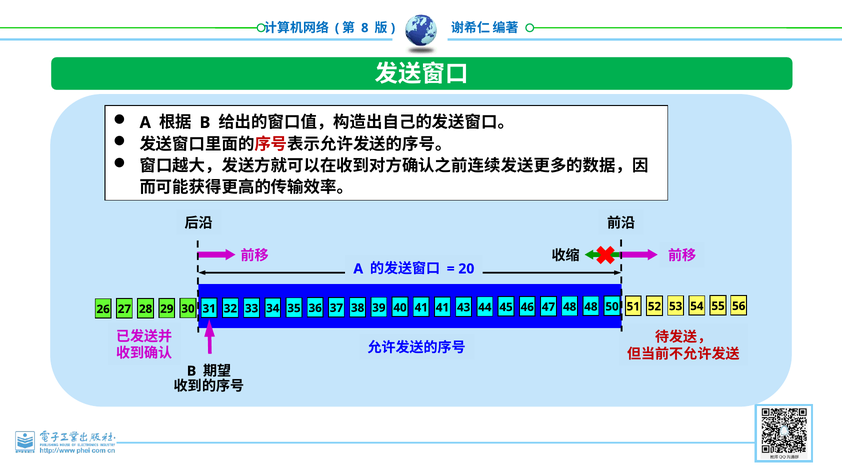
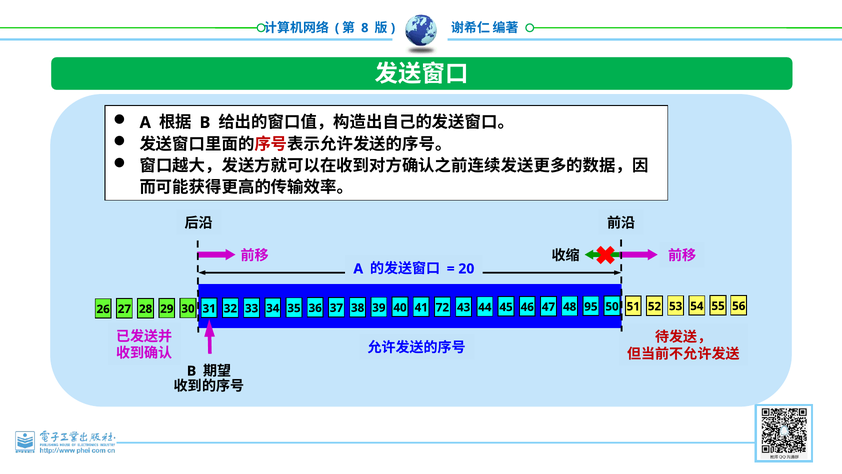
41 41: 41 -> 72
48 48: 48 -> 95
